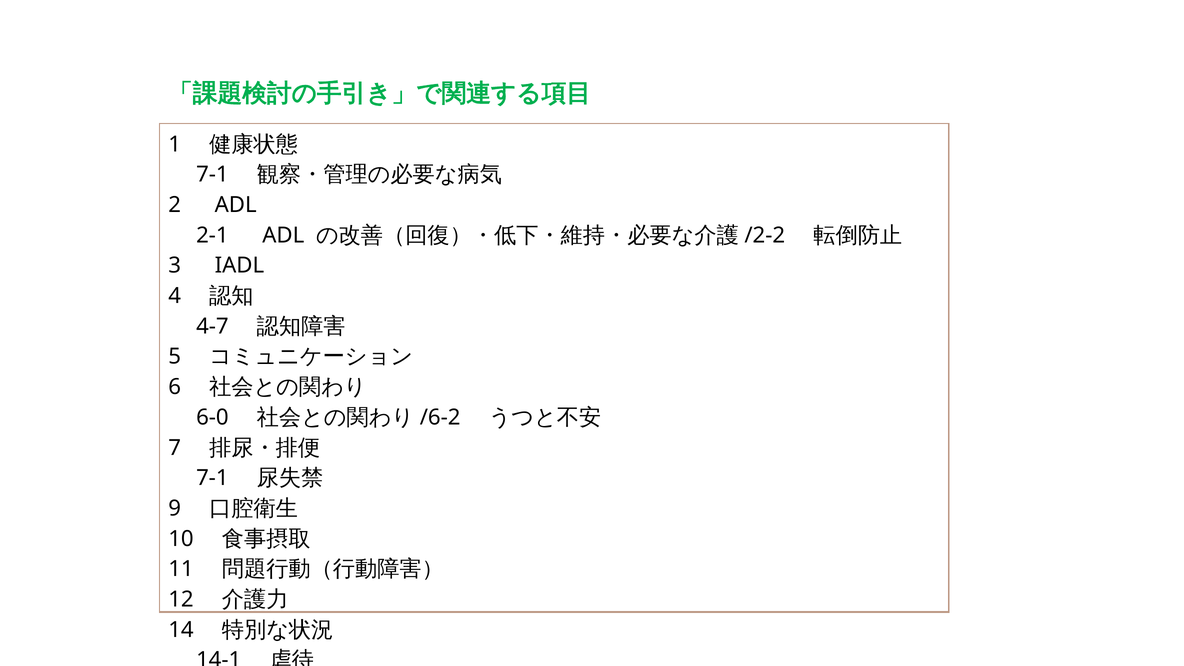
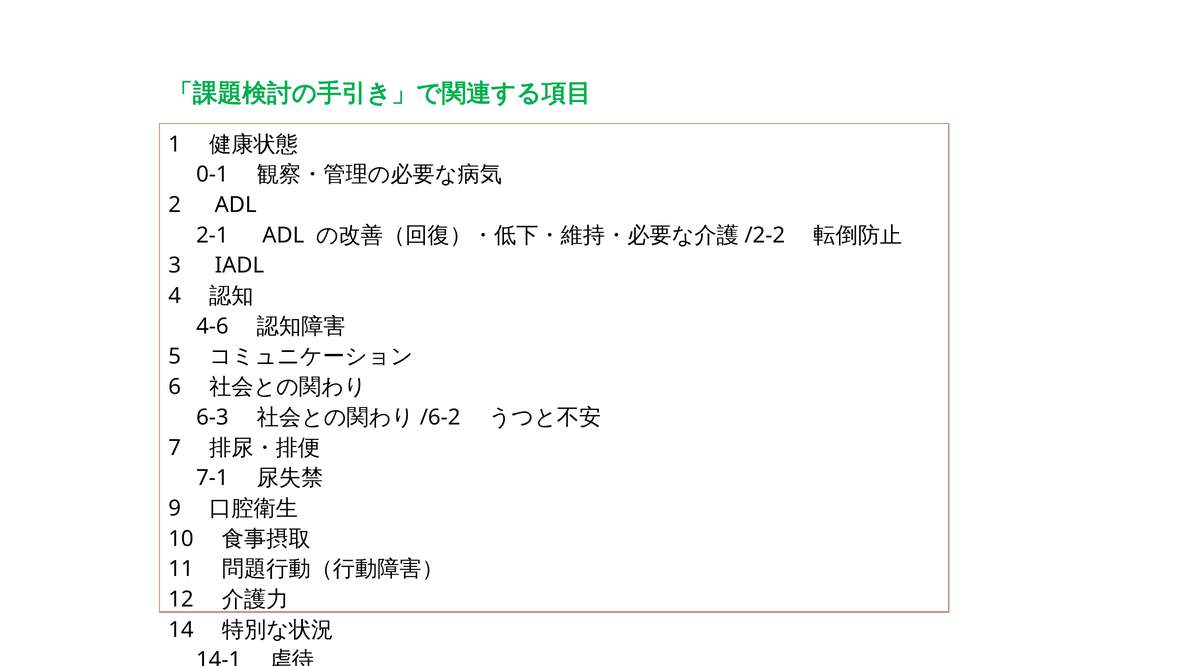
7-1 at (212, 175): 7-1 -> 0-1
4-7: 4-7 -> 4-6
6-0: 6-0 -> 6-3
